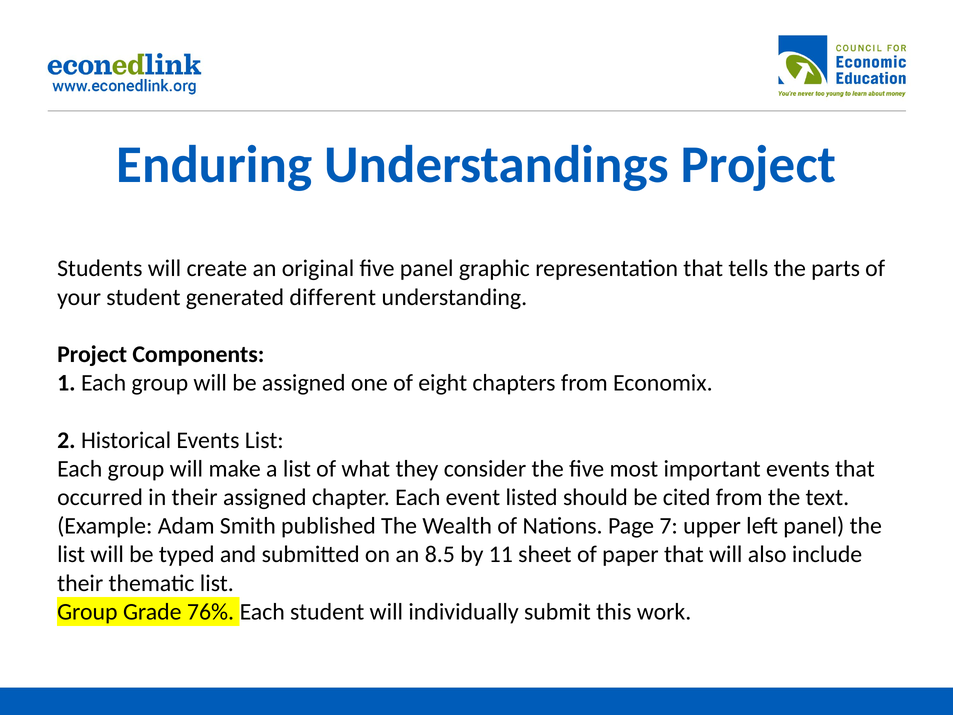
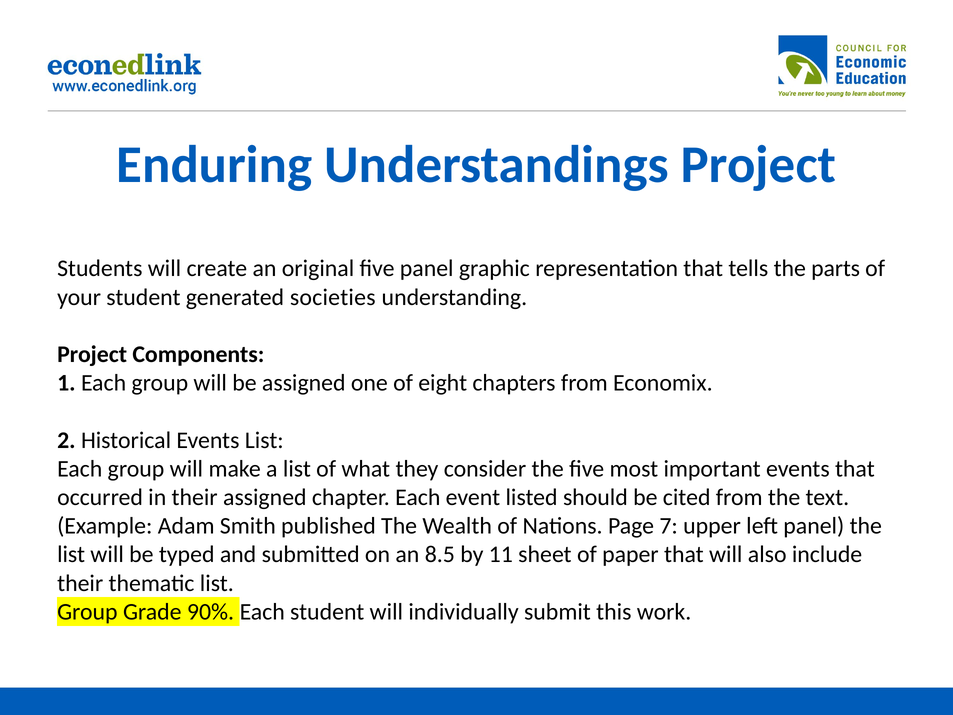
different: different -> societies
76%: 76% -> 90%
